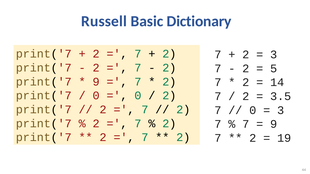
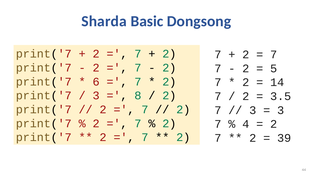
Russell: Russell -> Sharda
Dictionary: Dictionary -> Dongsong
3 at (274, 55): 3 -> 7
9 at (96, 82): 9 -> 6
0 at (96, 96): 0 -> 3
0 at (138, 96): 0 -> 8
0 at (253, 110): 0 -> 3
7 at (246, 124): 7 -> 4
9 at (274, 124): 9 -> 2
19: 19 -> 39
